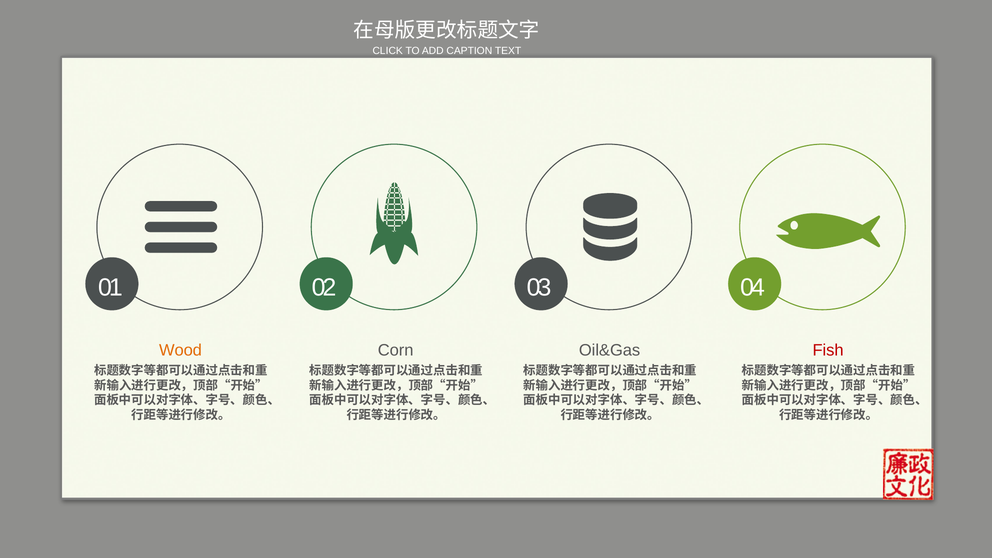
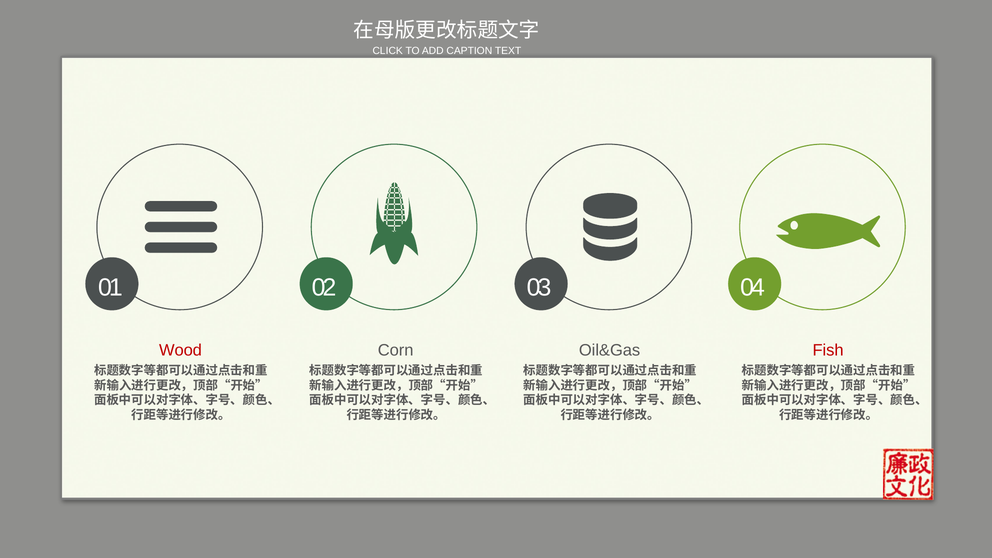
Wood colour: orange -> red
